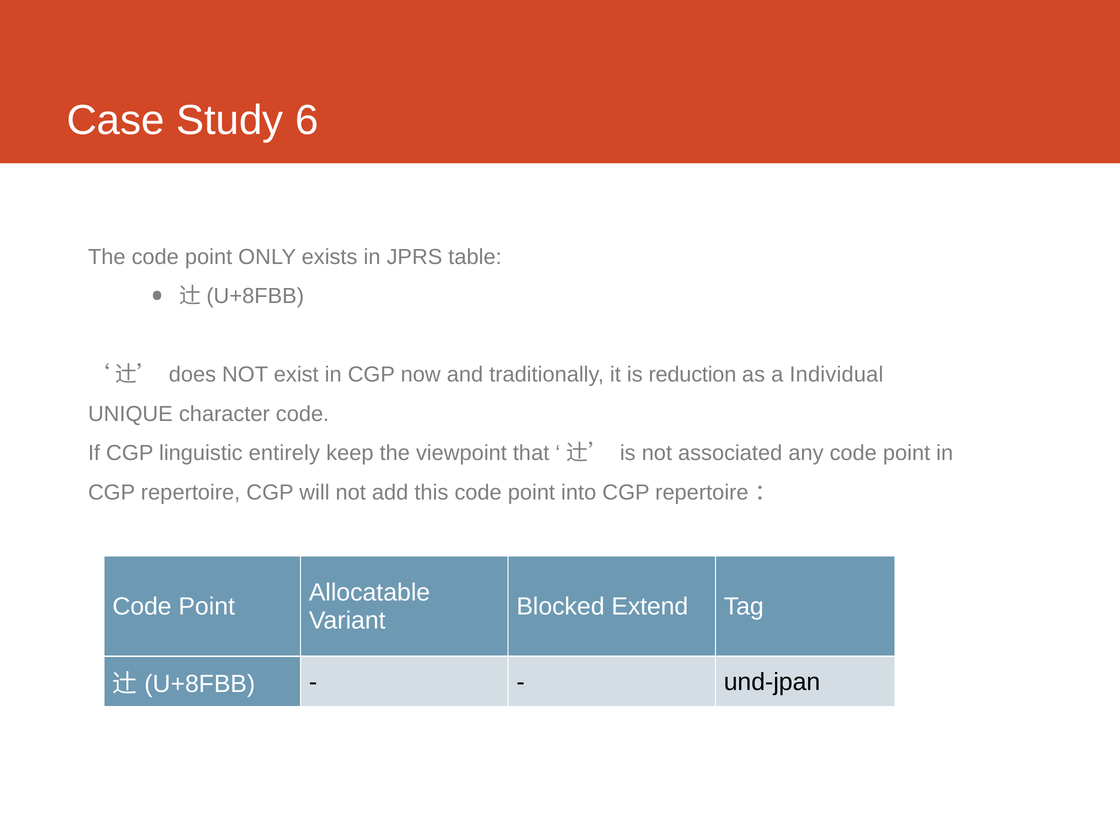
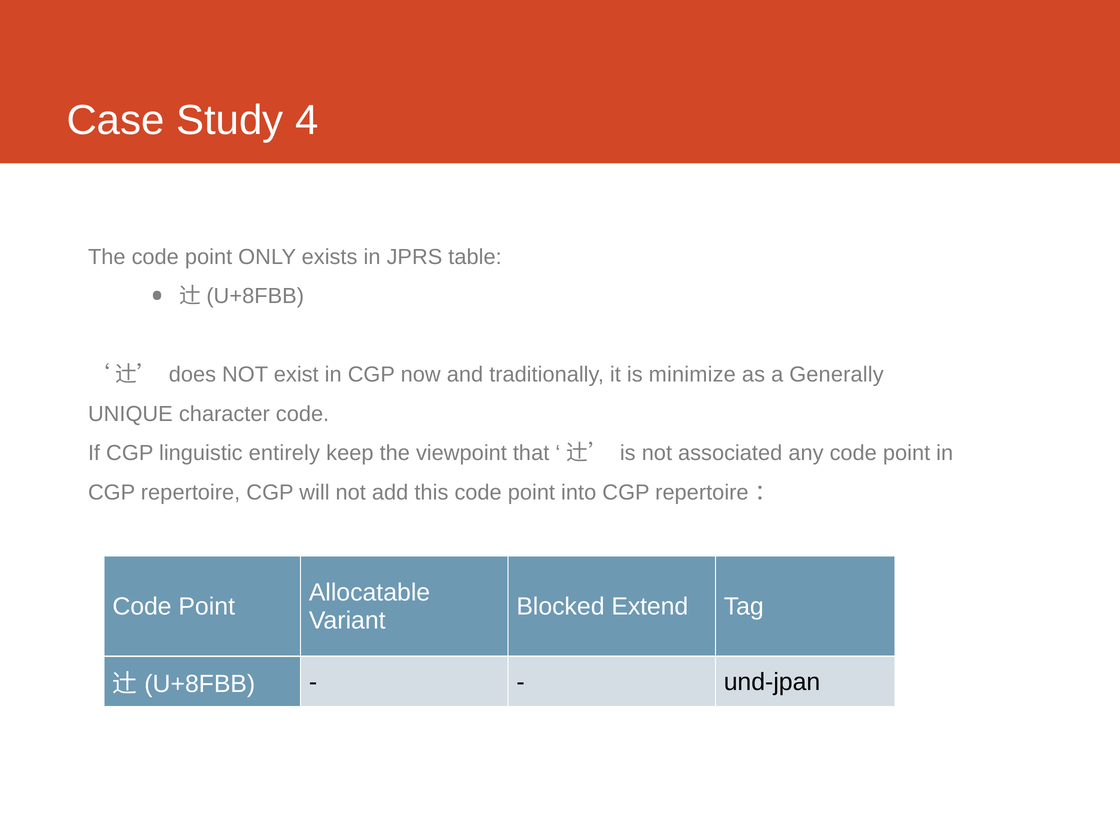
6: 6 -> 4
reduction: reduction -> minimize
Individual: Individual -> Generally
